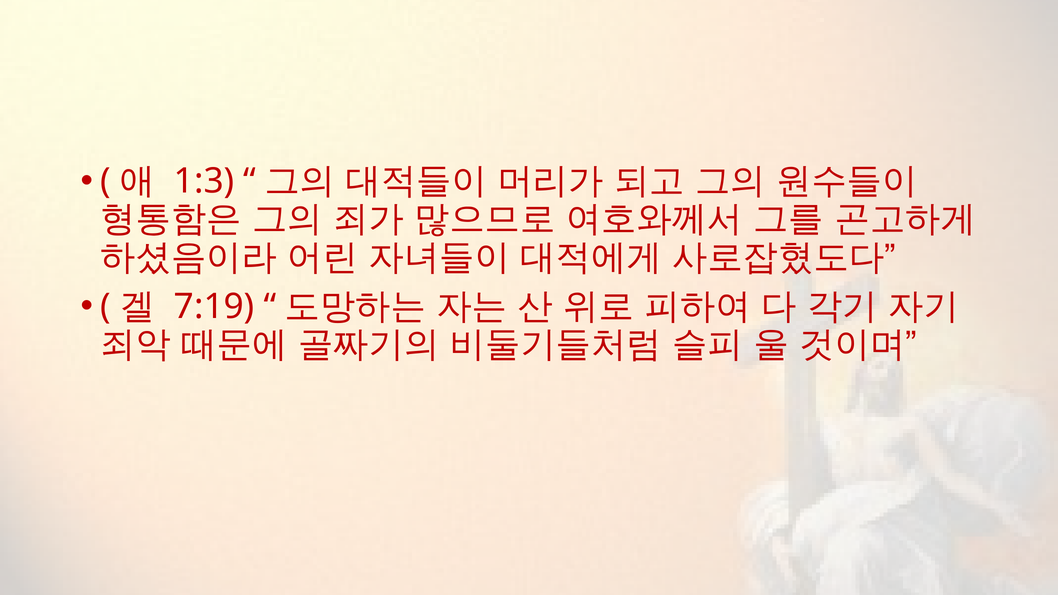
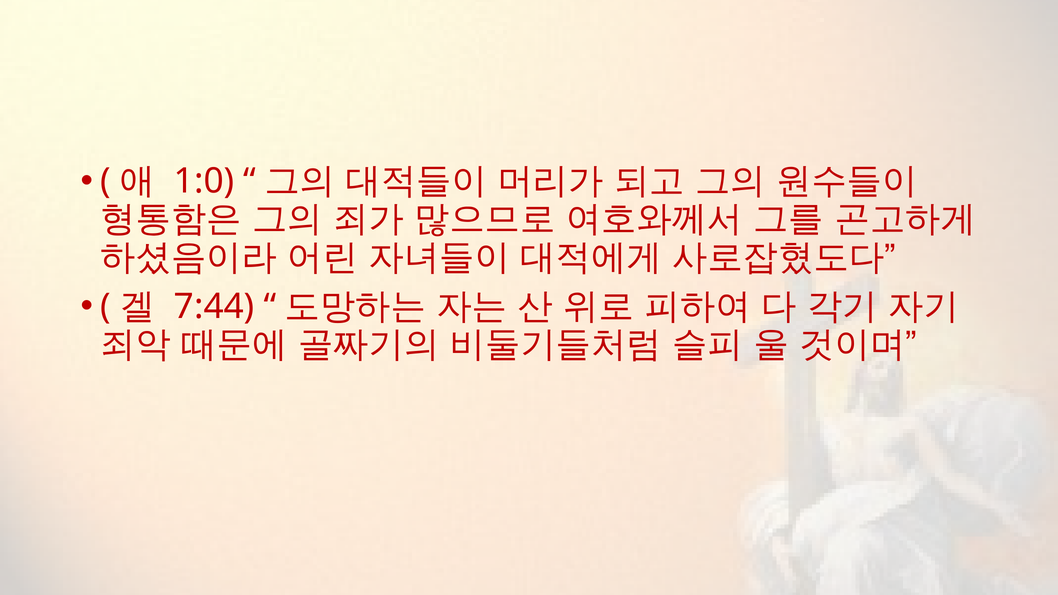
1:3: 1:3 -> 1:0
7:19: 7:19 -> 7:44
